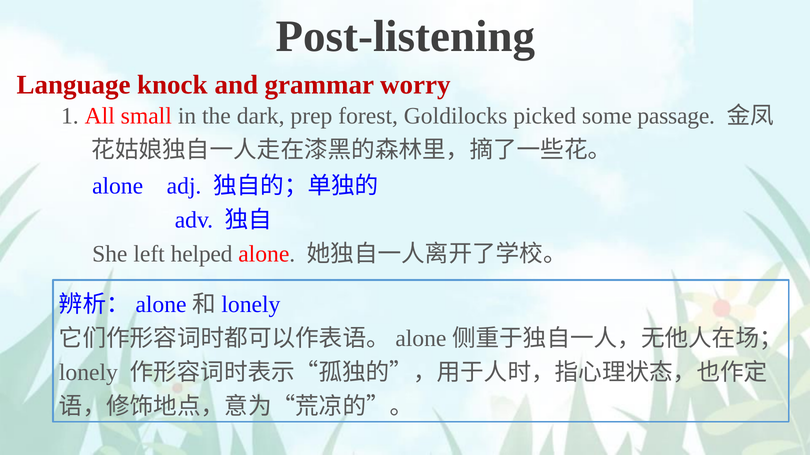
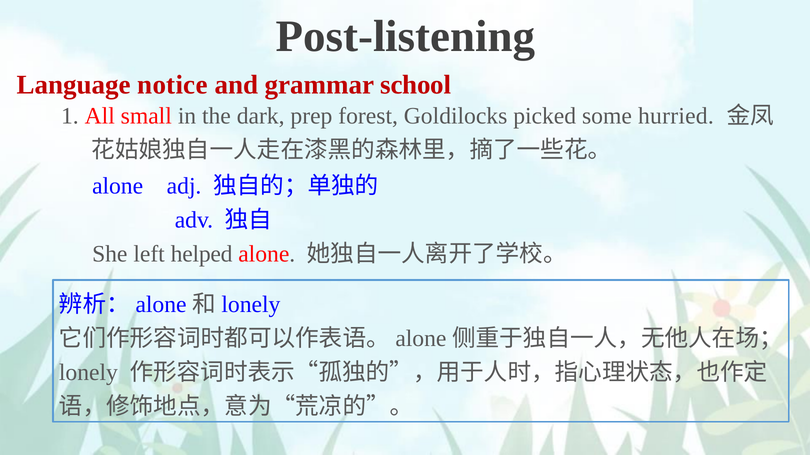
knock: knock -> notice
worry: worry -> school
passage: passage -> hurried
